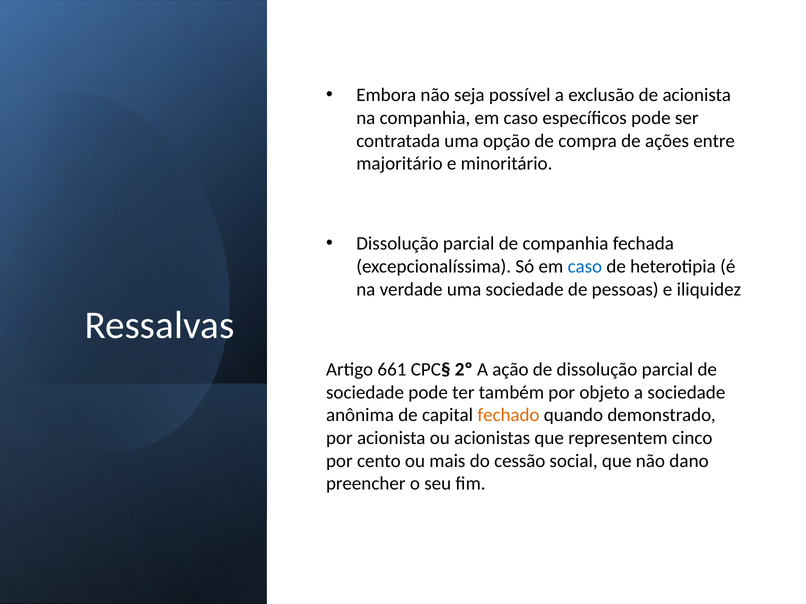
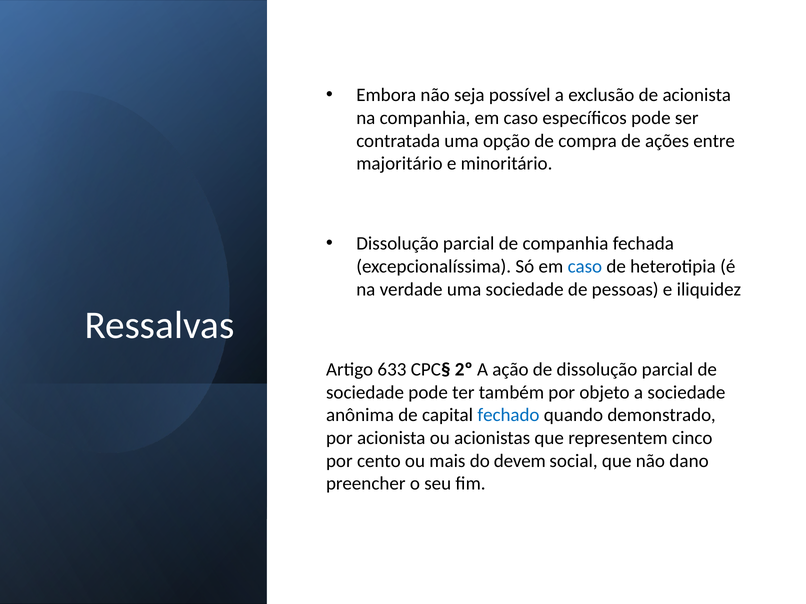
661: 661 -> 633
fechado colour: orange -> blue
cessão: cessão -> devem
